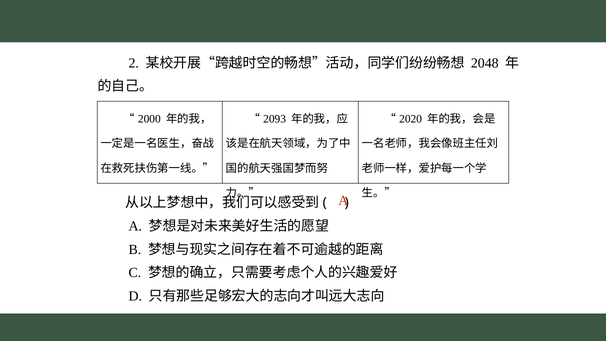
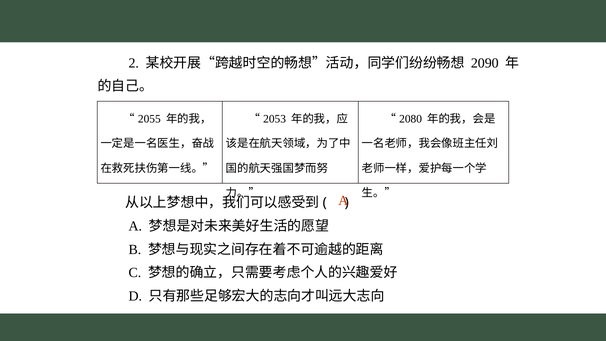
2048: 2048 -> 2090
2000: 2000 -> 2055
2093: 2093 -> 2053
2020: 2020 -> 2080
